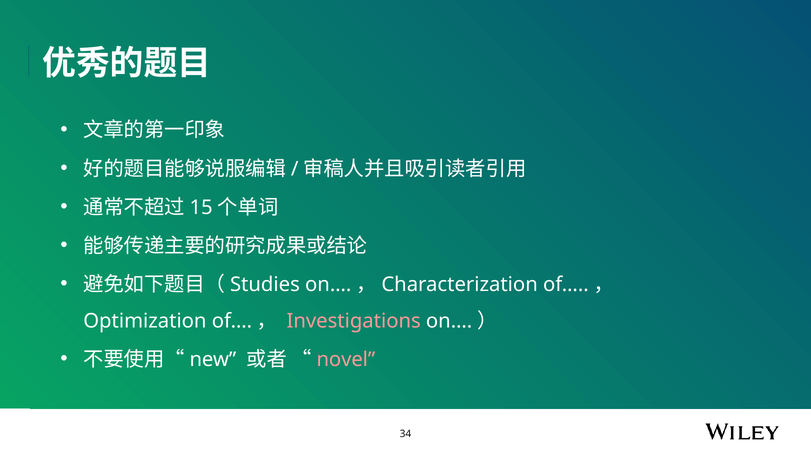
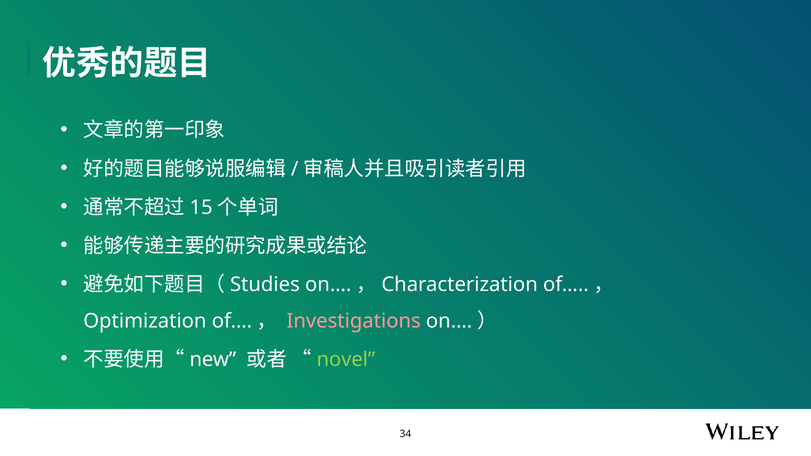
novel colour: pink -> light green
